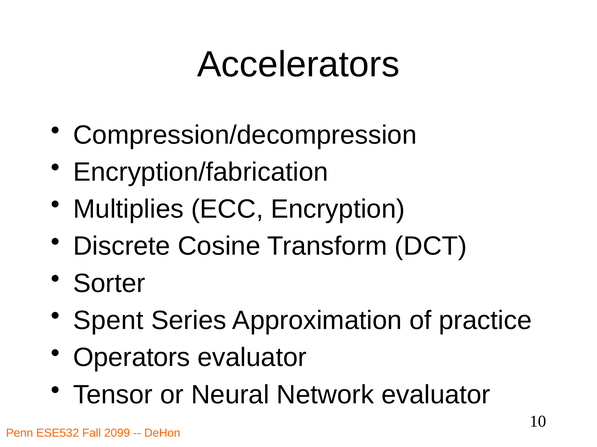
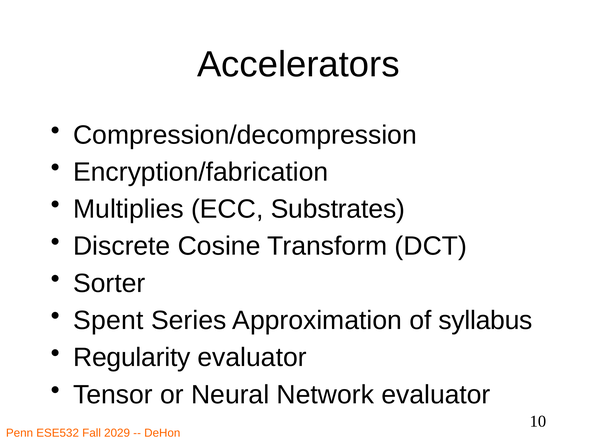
Encryption: Encryption -> Substrates
practice: practice -> syllabus
Operators: Operators -> Regularity
2099: 2099 -> 2029
